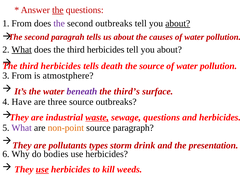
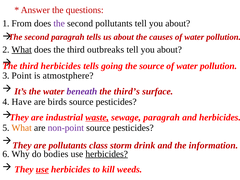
the at (58, 10) underline: present -> none
second outbreaks: outbreaks -> pollutants
about at (178, 23) underline: present -> none
does the third herbicides: herbicides -> outbreaks
death: death -> going
3 From: From -> Point
three: three -> birds
outbreaks at (116, 102): outbreaks -> pesticides
sewage questions: questions -> paragrah
What at (22, 128) colour: purple -> orange
non-point colour: orange -> purple
paragraph at (133, 128): paragraph -> pesticides
types: types -> class
presentation: presentation -> information
herbicides at (107, 154) underline: none -> present
